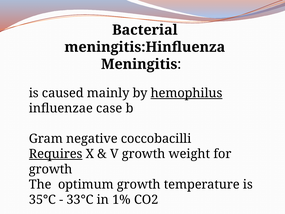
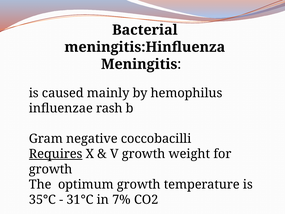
hemophilus underline: present -> none
case: case -> rash
33°C: 33°C -> 31°C
1%: 1% -> 7%
